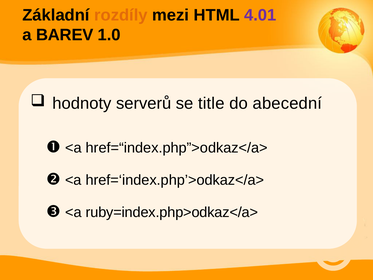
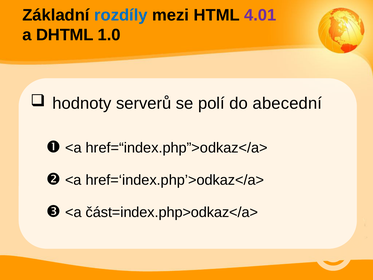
rozdíly colour: orange -> blue
BAREV: BAREV -> DHTML
title: title -> polí
ruby=index.php>odkaz</a>: ruby=index.php>odkaz</a> -> část=index.php>odkaz</a>
